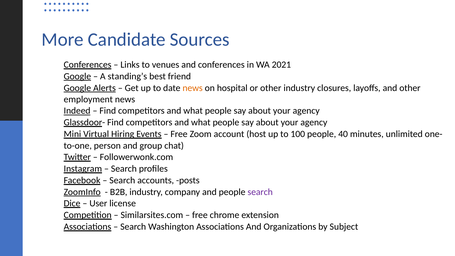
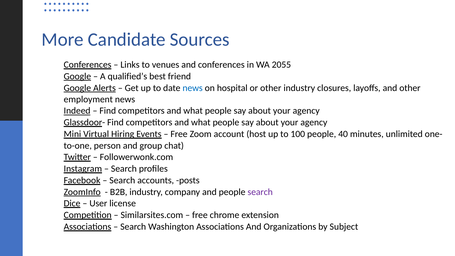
2021: 2021 -> 2055
standing’s: standing’s -> qualified’s
news at (193, 88) colour: orange -> blue
